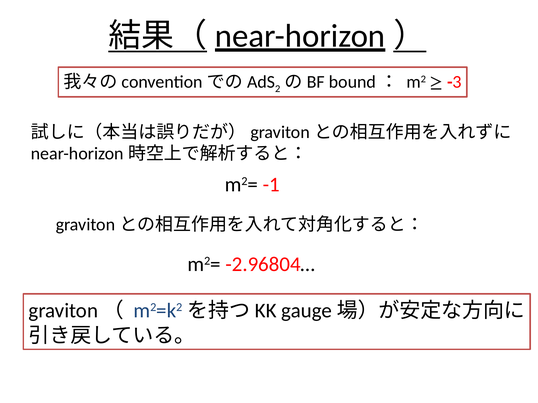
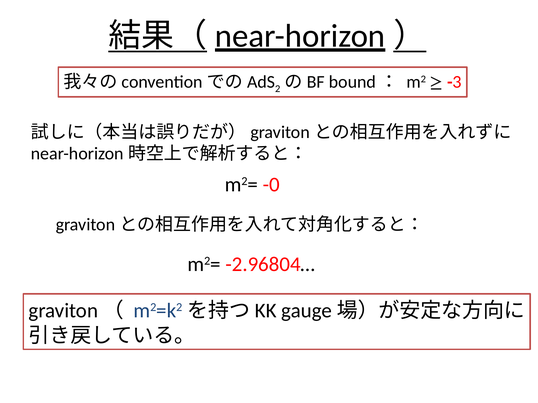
-1: -1 -> -0
